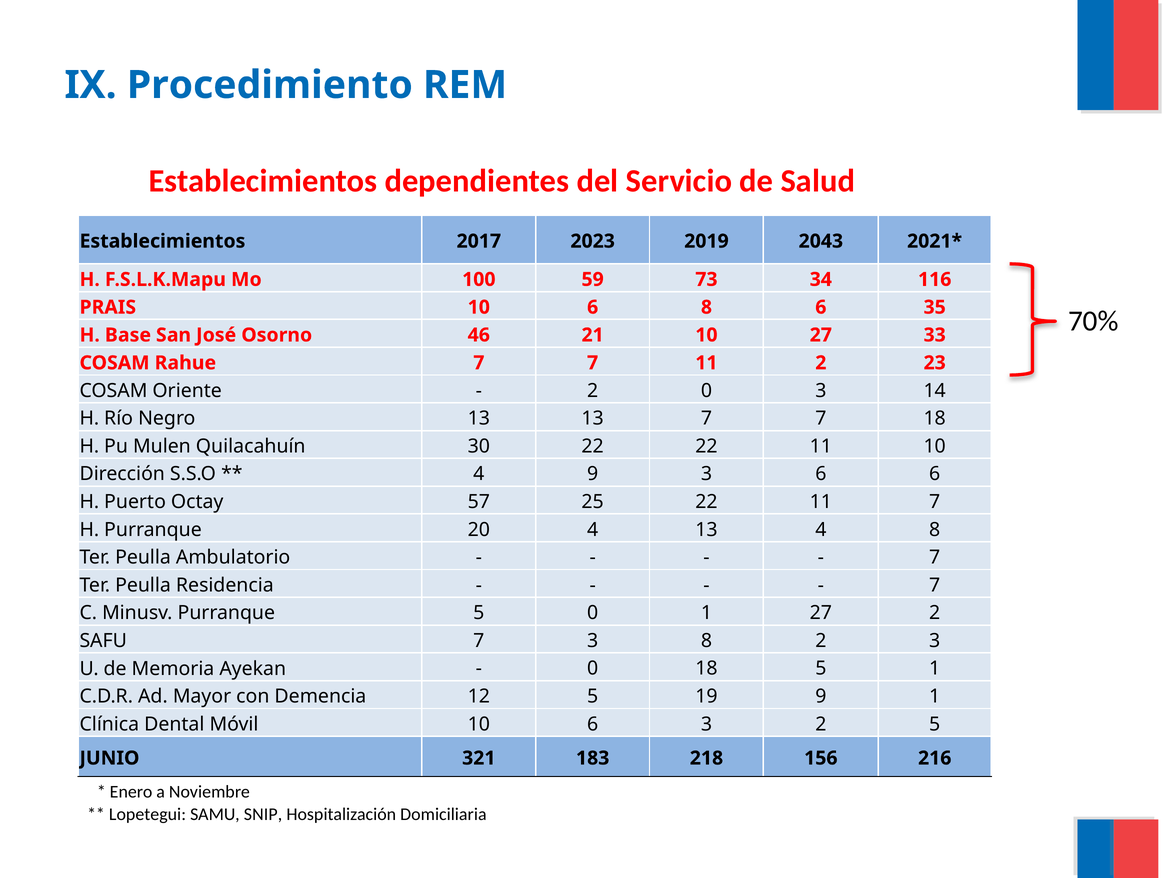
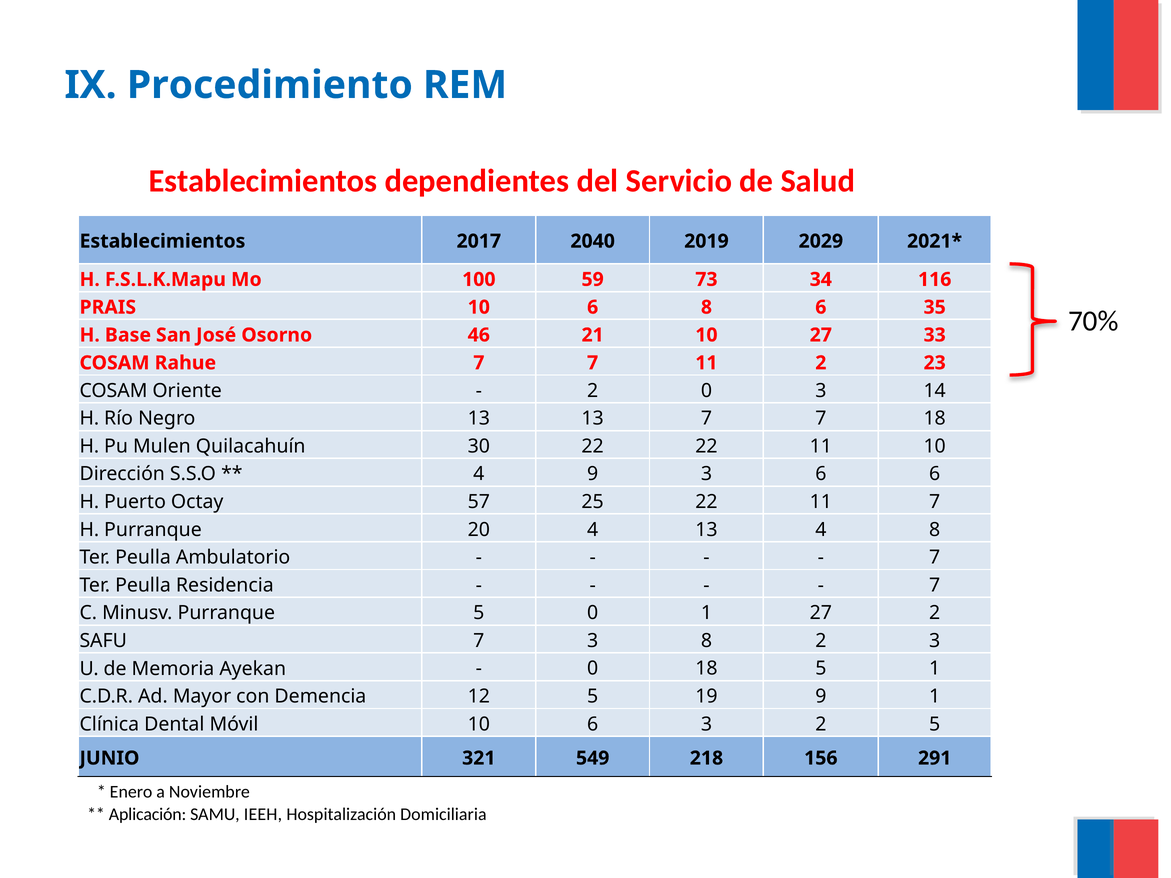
2023: 2023 -> 2040
2043: 2043 -> 2029
183: 183 -> 549
216: 216 -> 291
Lopetegui: Lopetegui -> Aplicación
SNIP: SNIP -> IEEH
